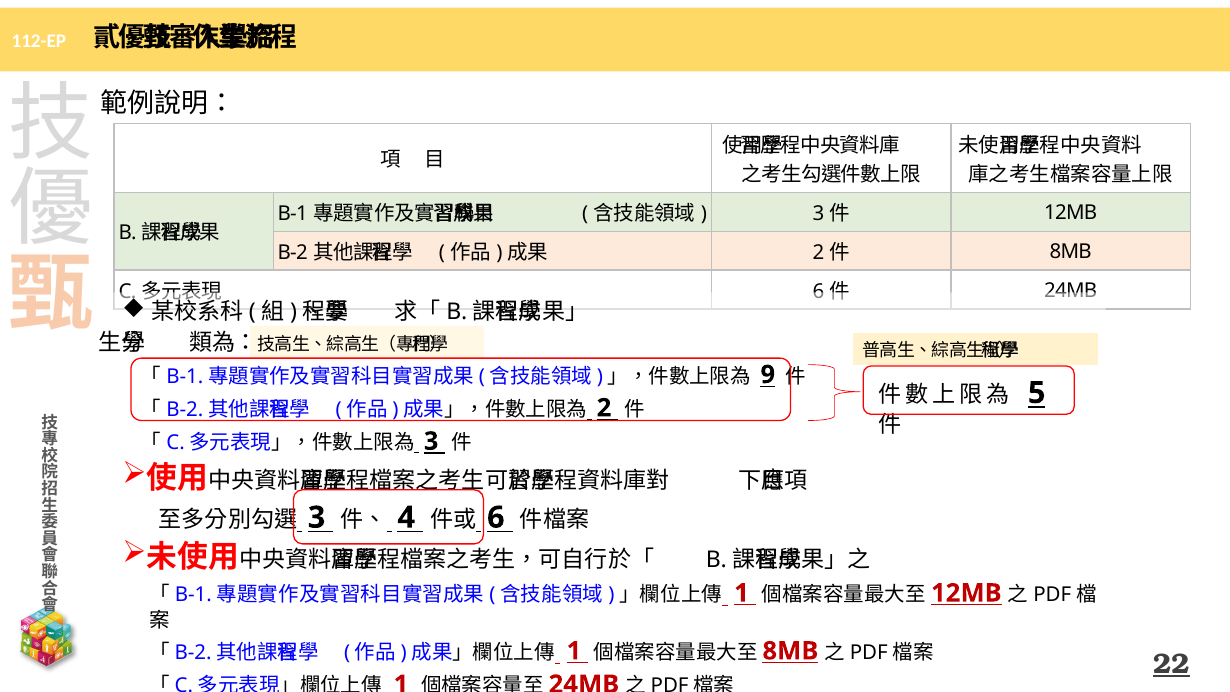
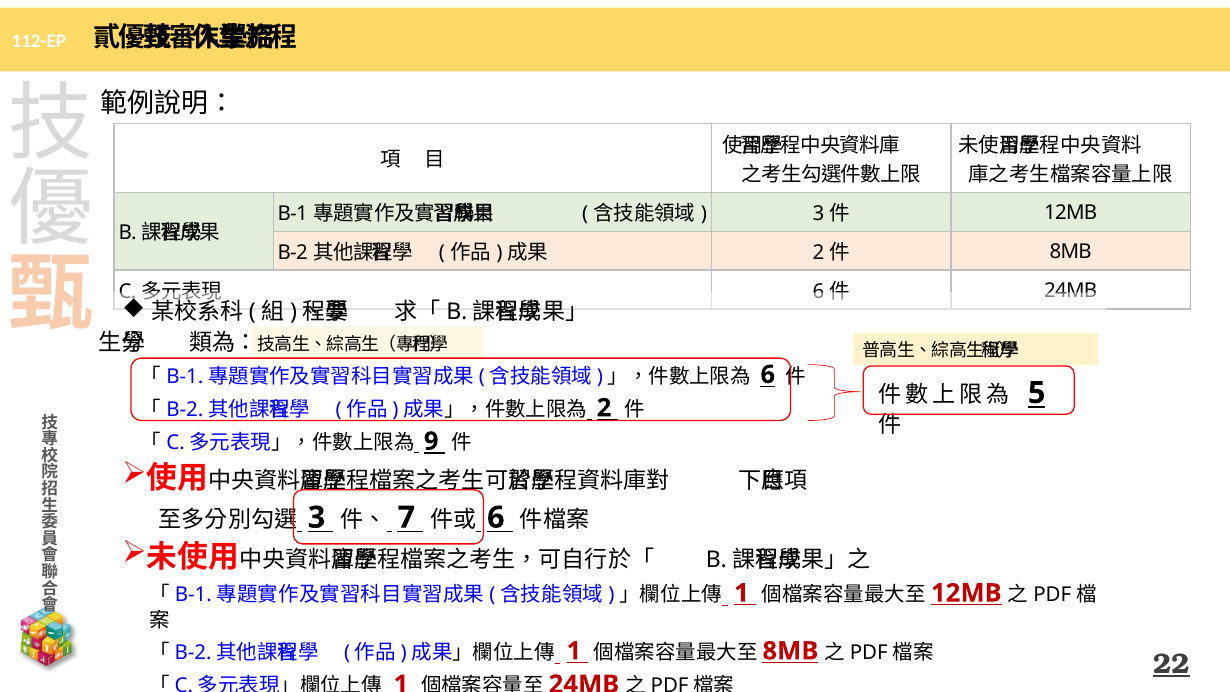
9 at (768, 375): 9 -> 6
3 at (431, 441): 3 -> 9
4: 4 -> 7
